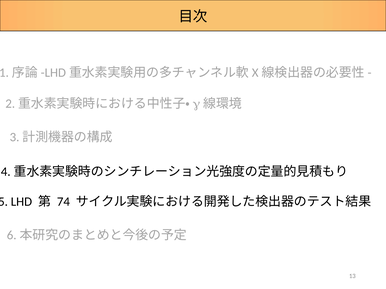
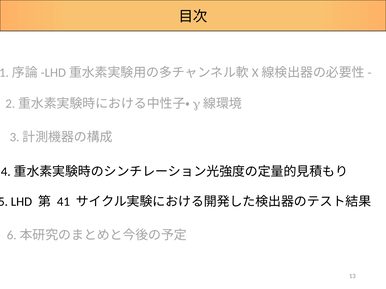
74: 74 -> 41
